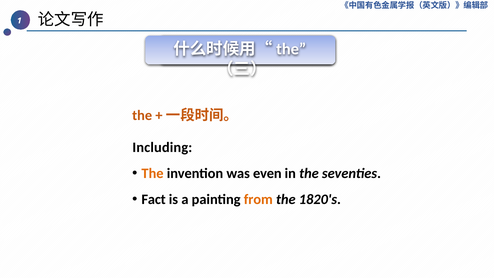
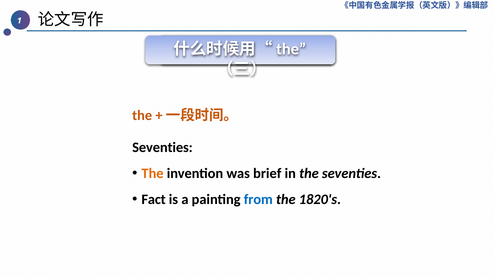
Including at (162, 147): Including -> Seventies
even: even -> brief
from colour: orange -> blue
